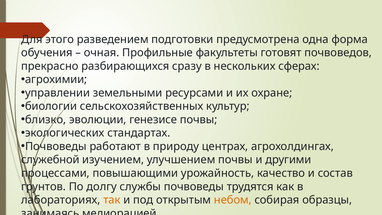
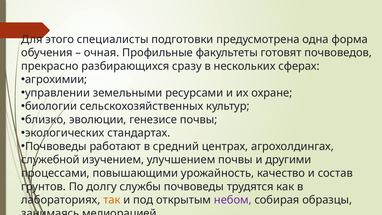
разведением: разведением -> специалисты
природу: природу -> средний
небом colour: orange -> purple
